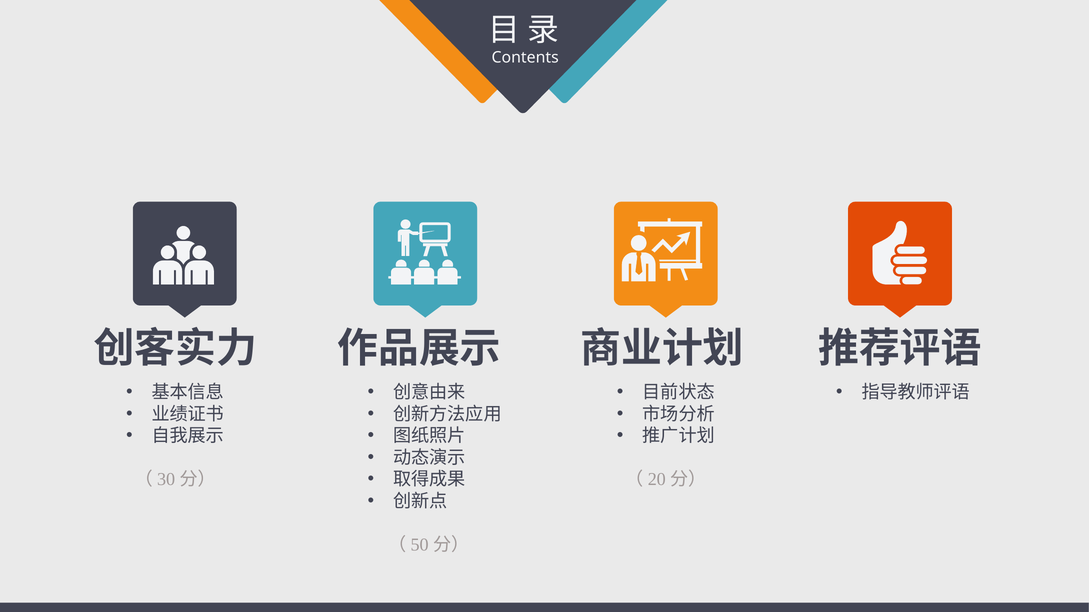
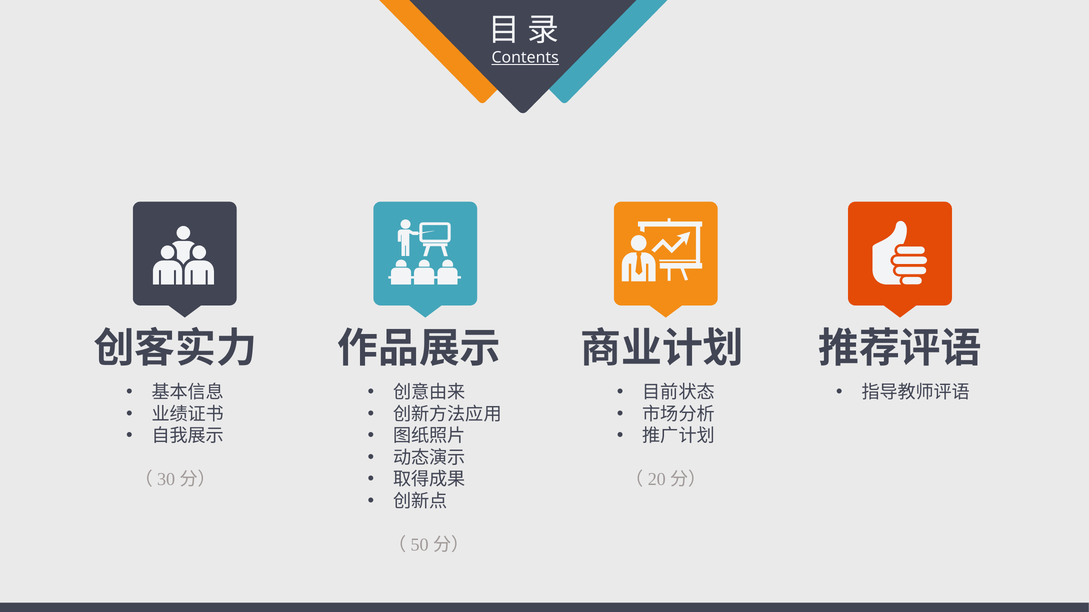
Contents underline: none -> present
